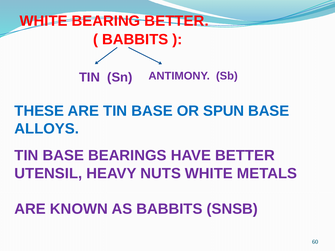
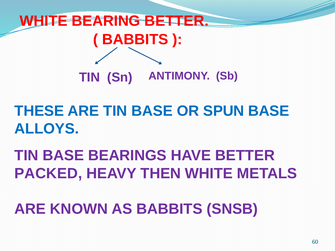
UTENSIL: UTENSIL -> PACKED
NUTS: NUTS -> THEN
